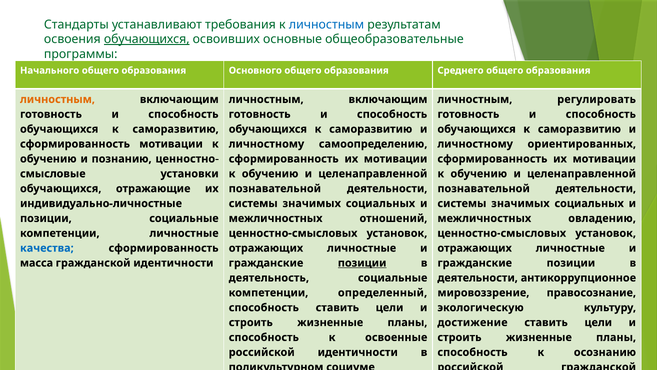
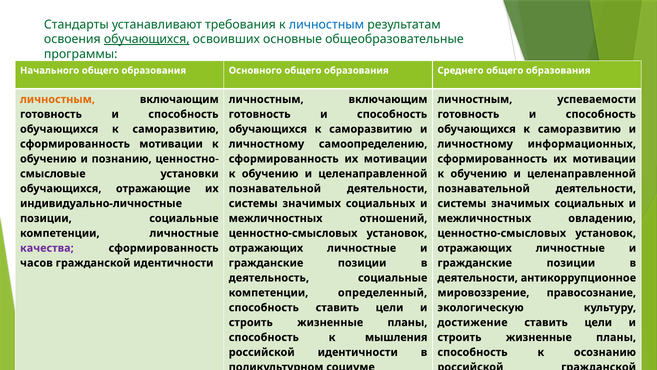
регулировать: регулировать -> успеваемости
ориентированных: ориентированных -> информационных
качества colour: blue -> purple
масса: масса -> часов
позиции at (362, 263) underline: present -> none
освоенные: освоенные -> мышления
